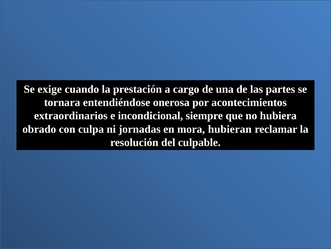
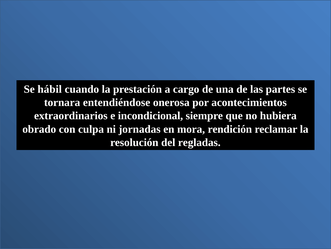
exige: exige -> hábil
hubieran: hubieran -> rendición
culpable: culpable -> regladas
